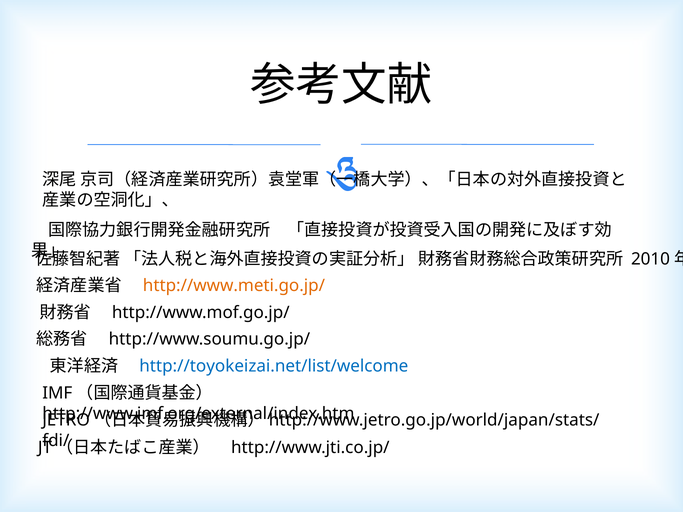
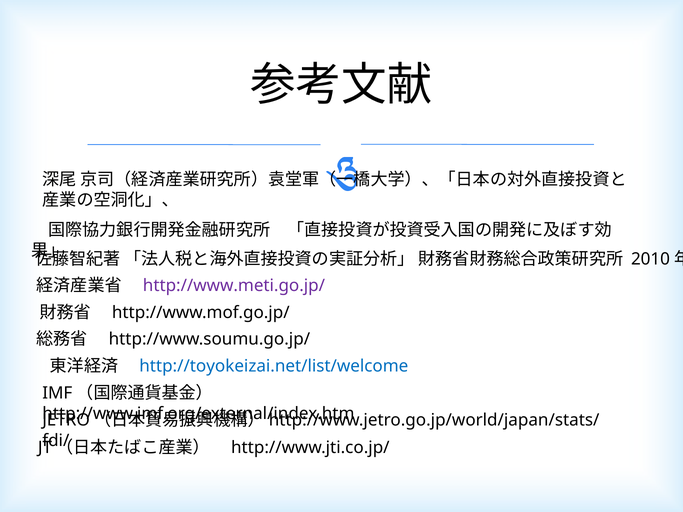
http://www.meti.go.jp/ colour: orange -> purple
